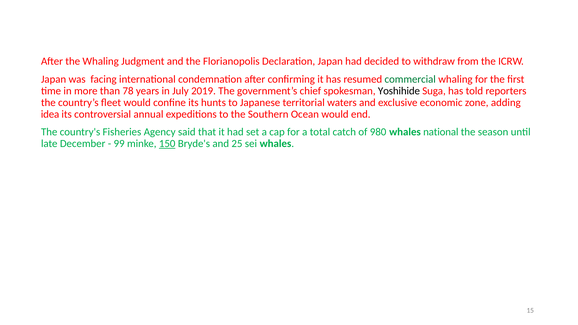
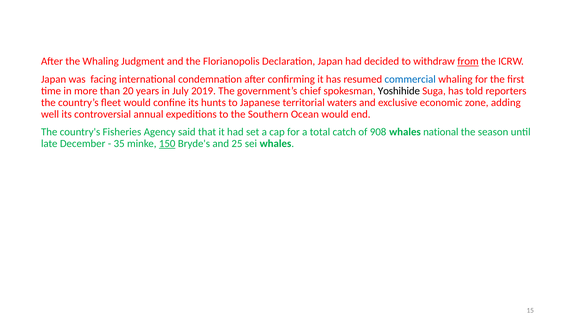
from underline: none -> present
commercial colour: green -> blue
78: 78 -> 20
idea: idea -> well
980: 980 -> 908
99: 99 -> 35
